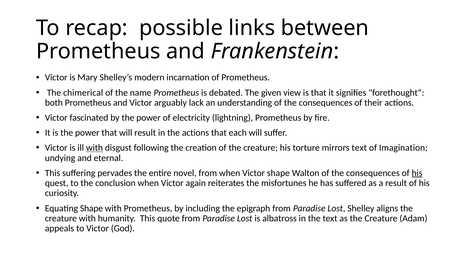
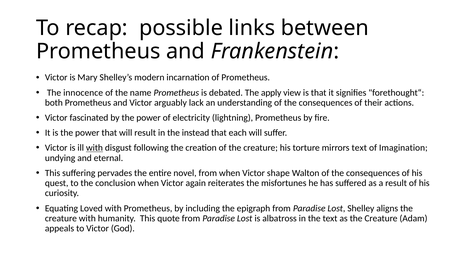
chimerical: chimerical -> innocence
given: given -> apply
the actions: actions -> instead
his at (417, 173) underline: present -> none
Equating Shape: Shape -> Loved
